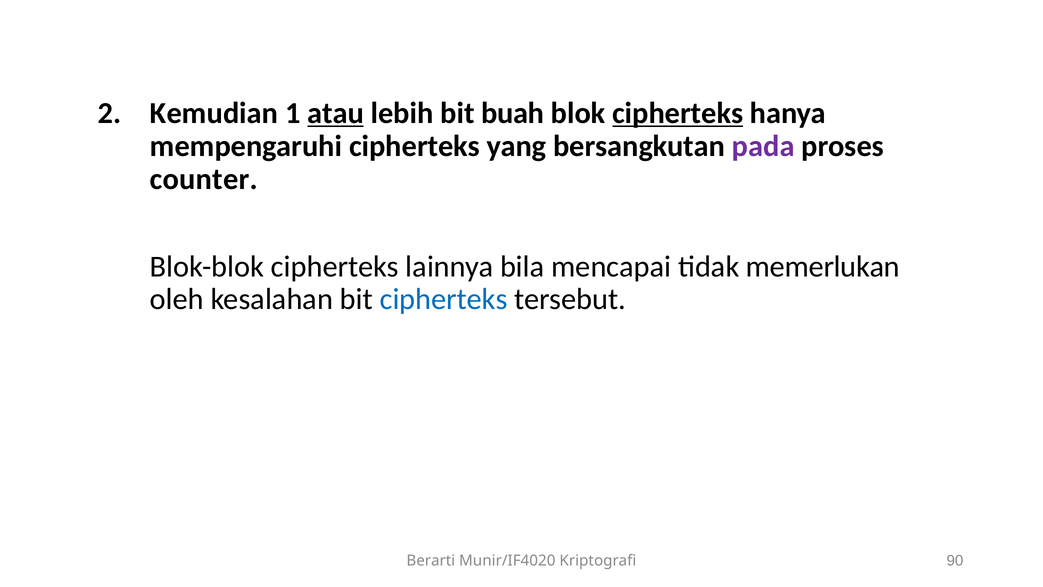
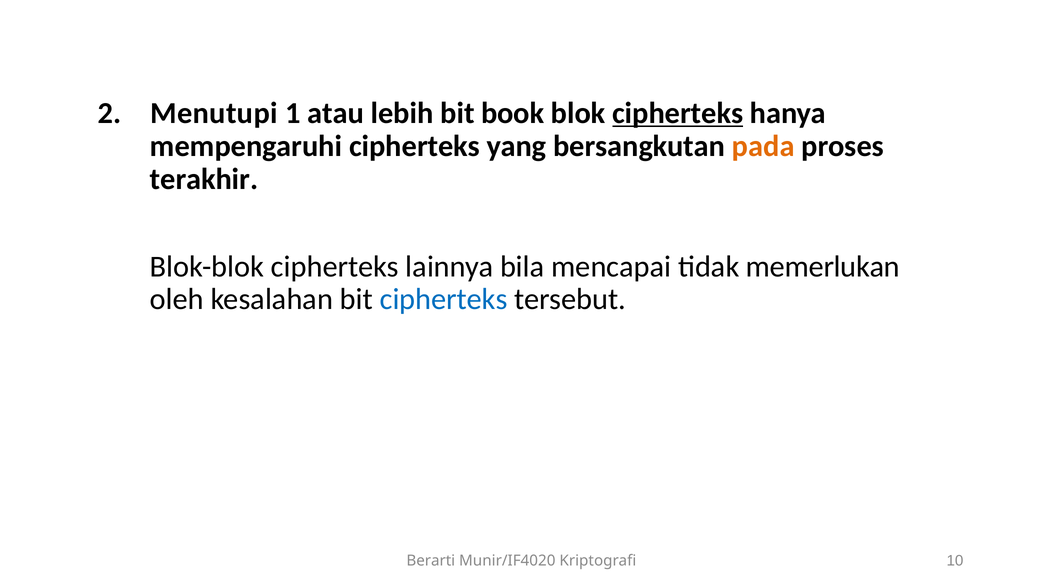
Kemudian: Kemudian -> Menutupi
atau underline: present -> none
buah: buah -> book
pada colour: purple -> orange
counter: counter -> terakhir
90: 90 -> 10
